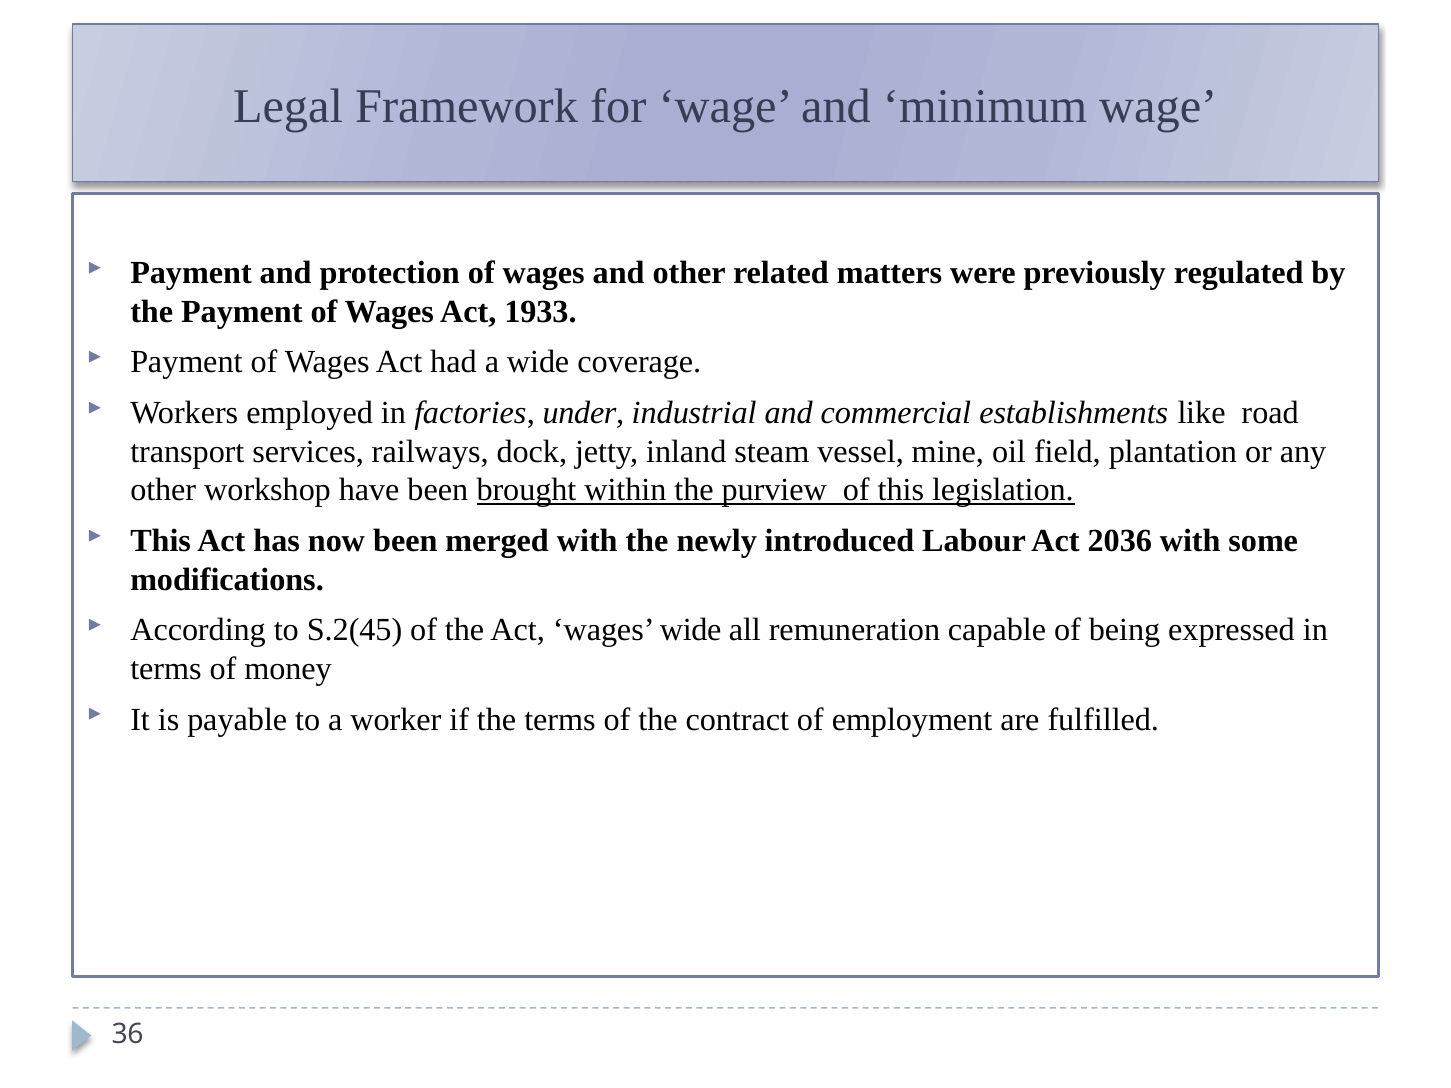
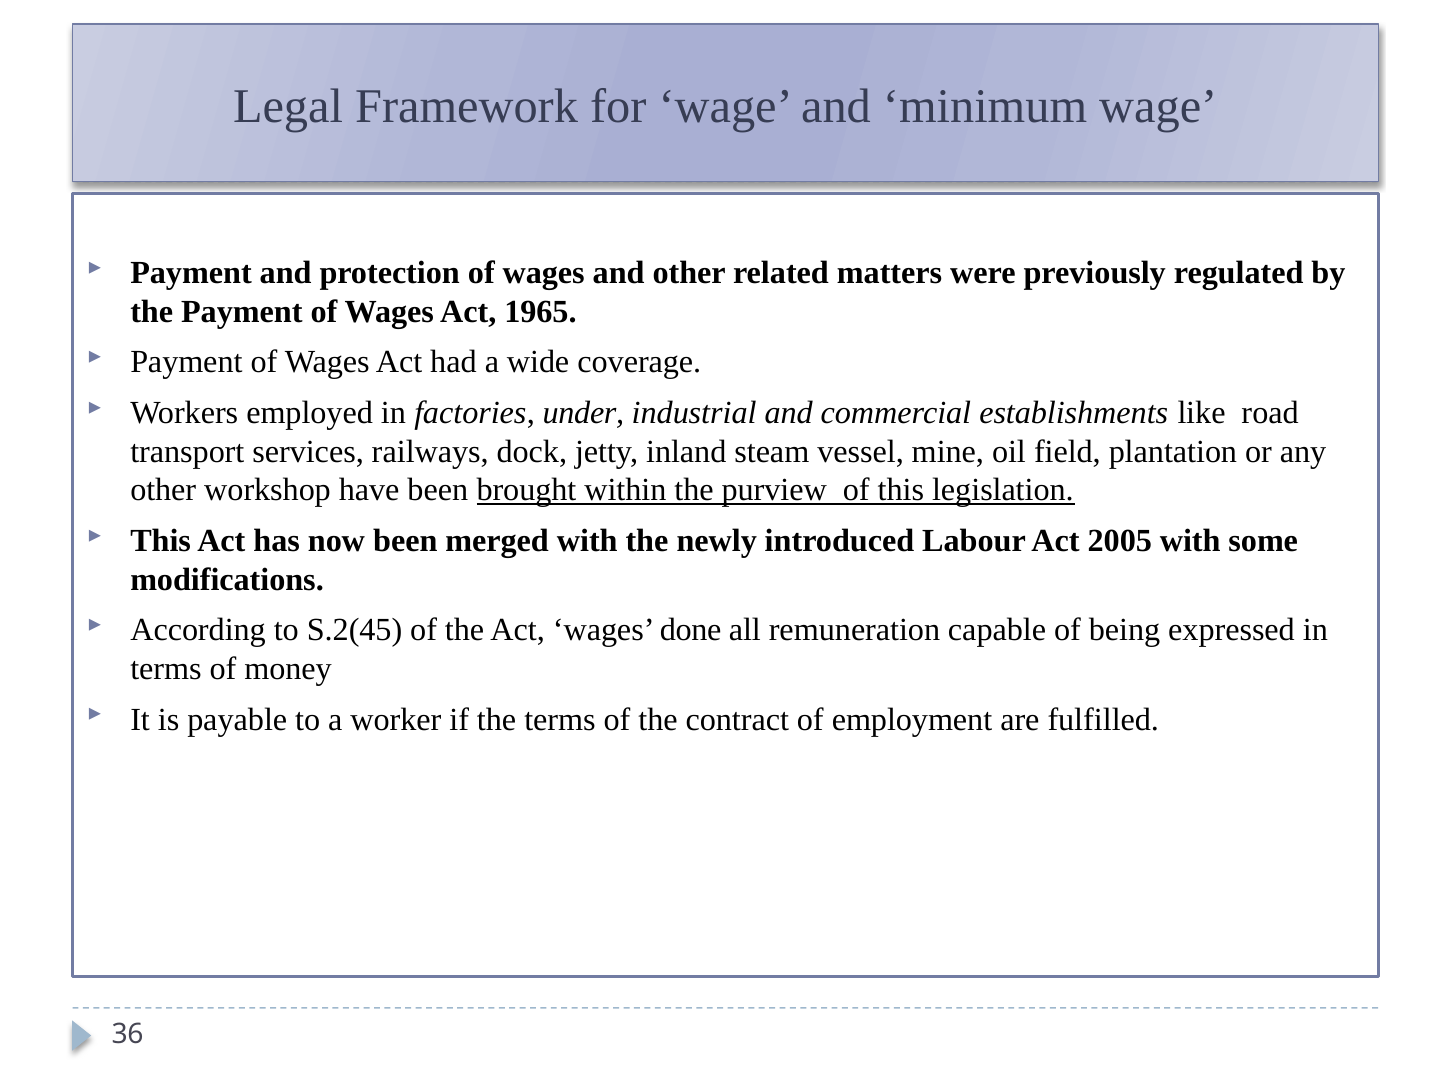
1933: 1933 -> 1965
2036: 2036 -> 2005
wages wide: wide -> done
